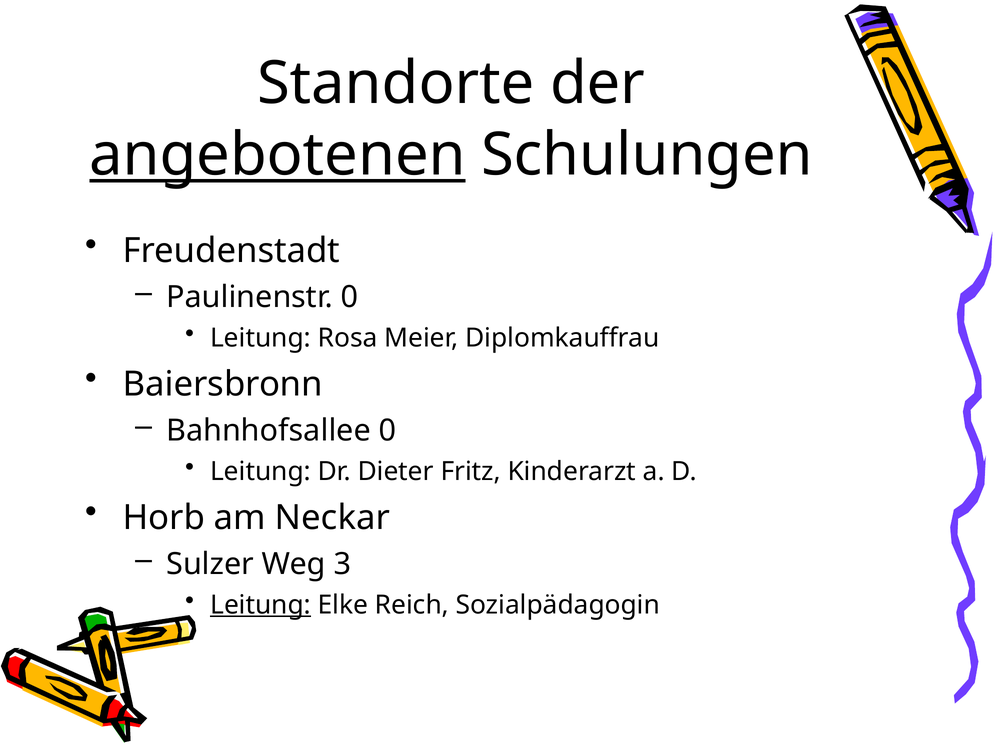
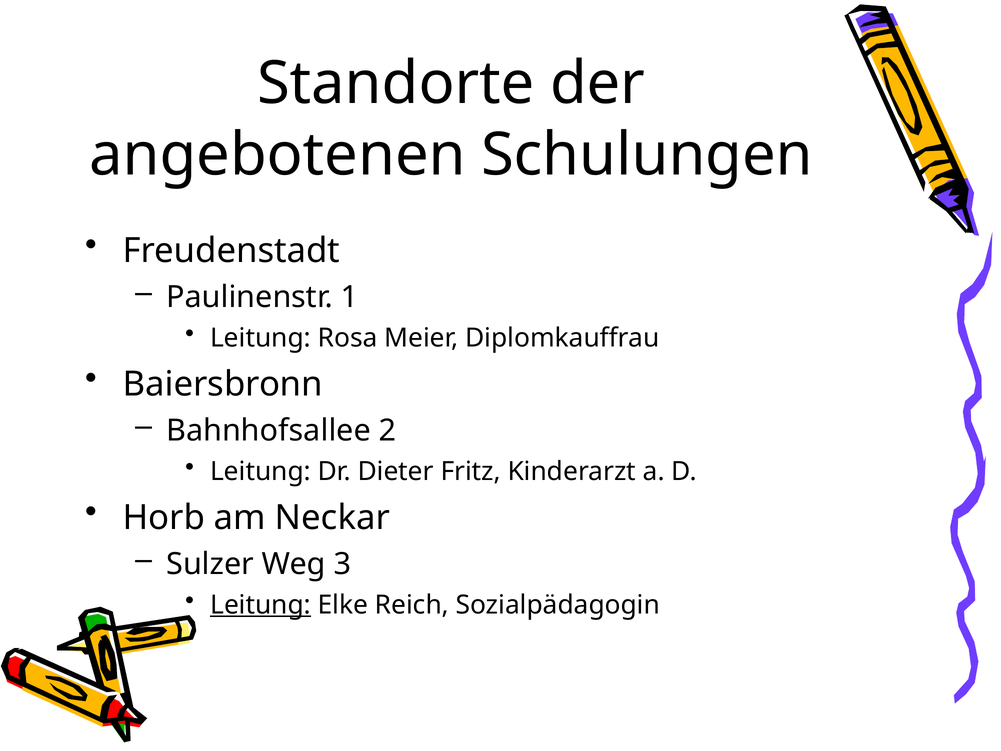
angebotenen underline: present -> none
Paulinenstr 0: 0 -> 1
Bahnhofsallee 0: 0 -> 2
